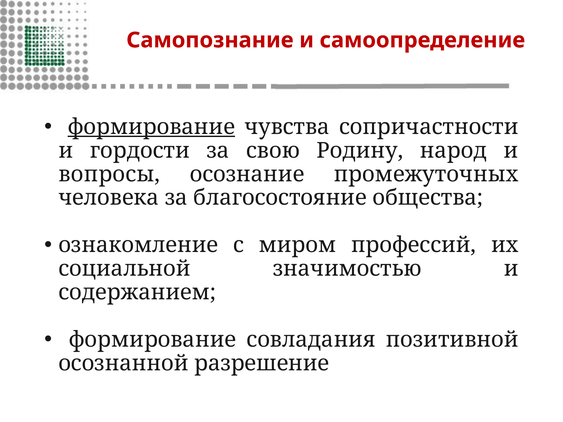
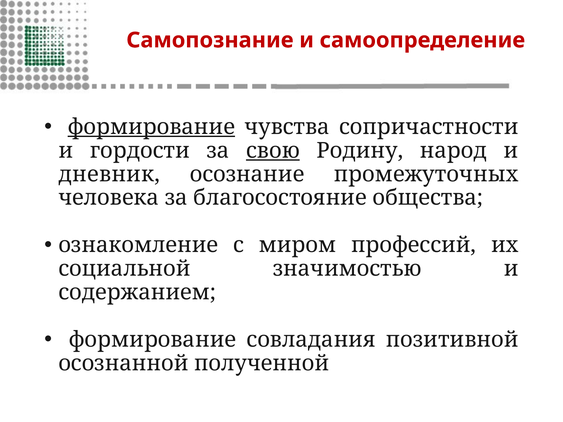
свою underline: none -> present
вопросы: вопросы -> дневник
разрешение: разрешение -> полученной
